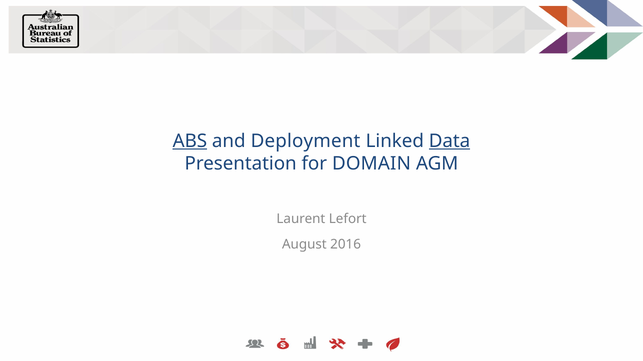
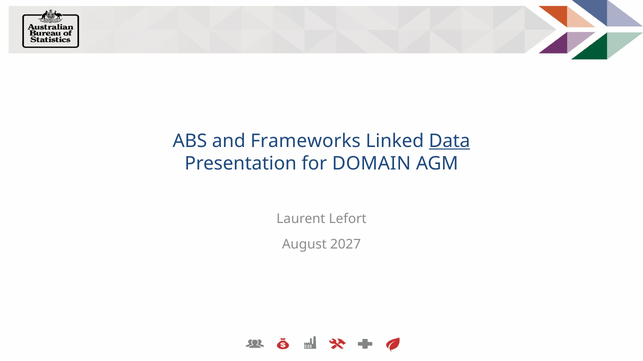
ABS underline: present -> none
Deployment: Deployment -> Frameworks
2016: 2016 -> 2027
